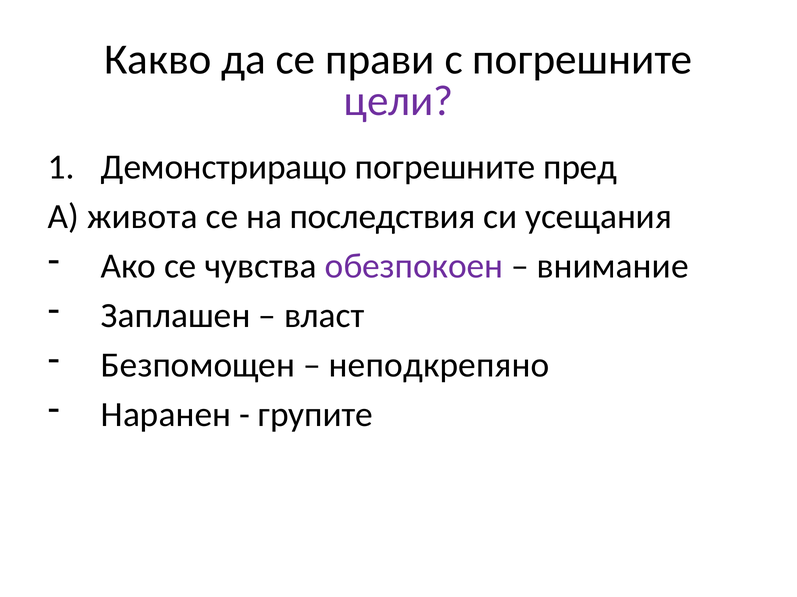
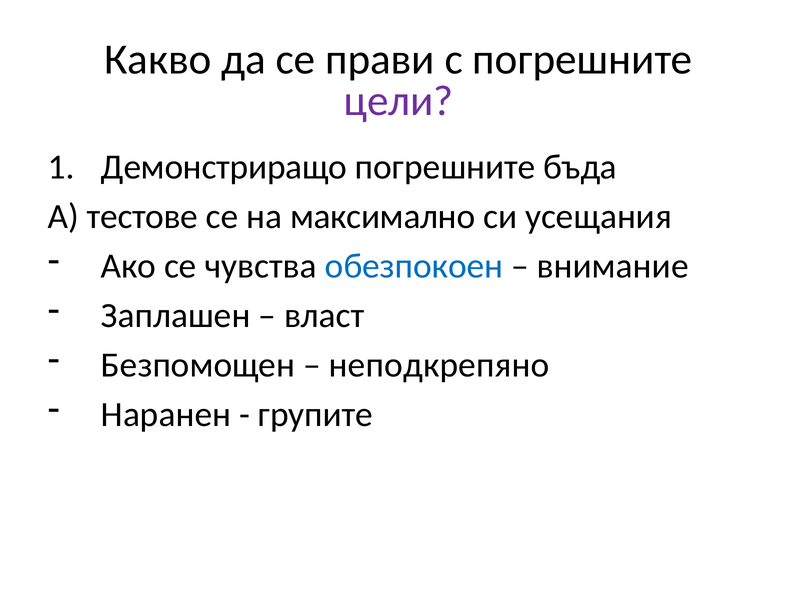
пред: пред -> бъда
живота: живота -> тестове
последствия: последствия -> максимално
обезпокоен colour: purple -> blue
